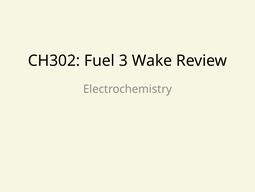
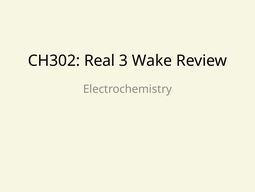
Fuel: Fuel -> Real
